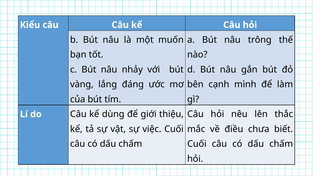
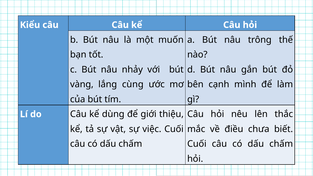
đáng: đáng -> cùng
